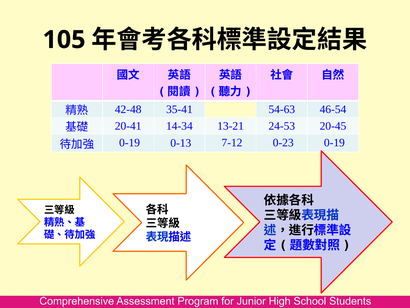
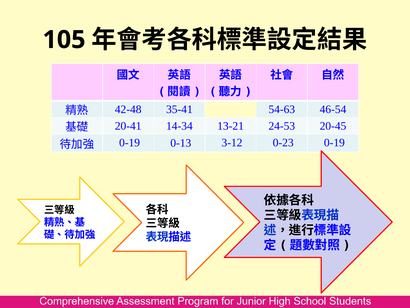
7-12: 7-12 -> 3-12
